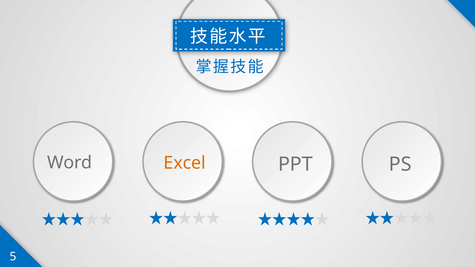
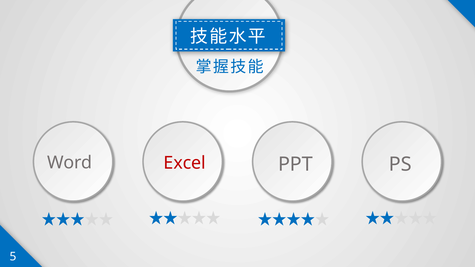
Excel colour: orange -> red
